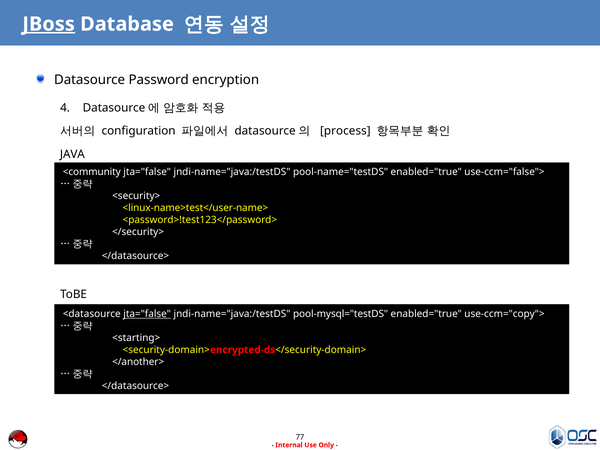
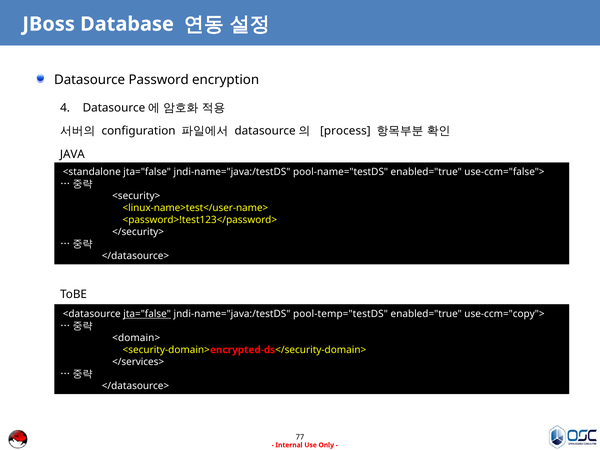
JBoss underline: present -> none
<community: <community -> <standalone
pool-mysql="testDS: pool-mysql="testDS -> pool-temp="testDS
<starting>: <starting> -> <domain>
</another>: </another> -> </services>
